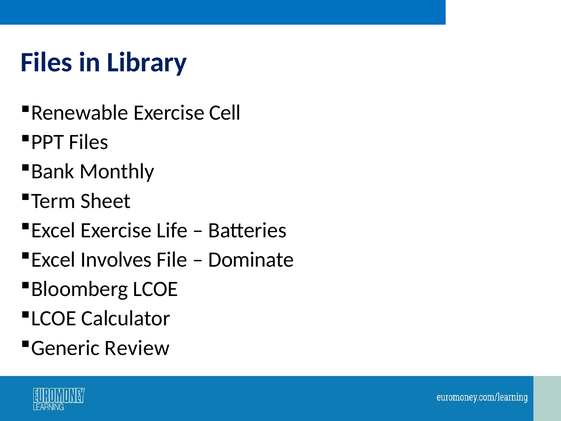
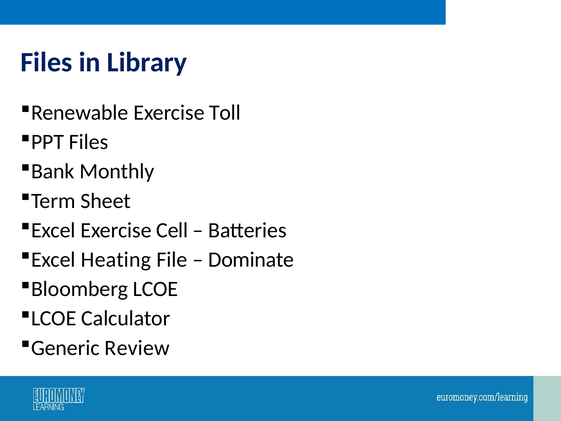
Cell: Cell -> Toll
Life: Life -> Cell
Involves: Involves -> Heating
